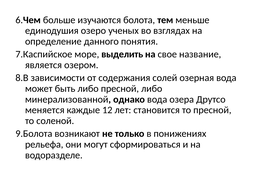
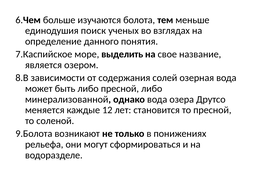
озеро: озеро -> поиск
